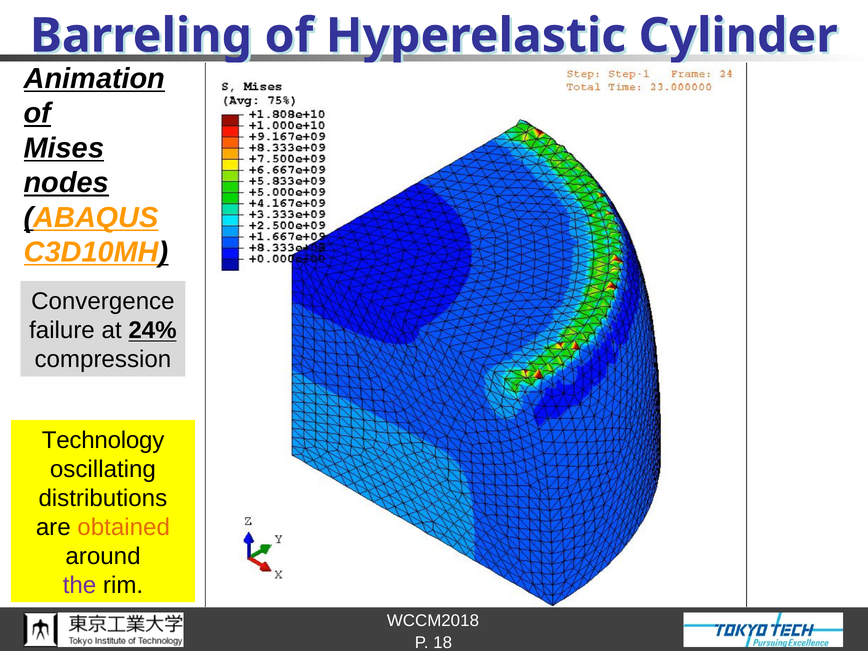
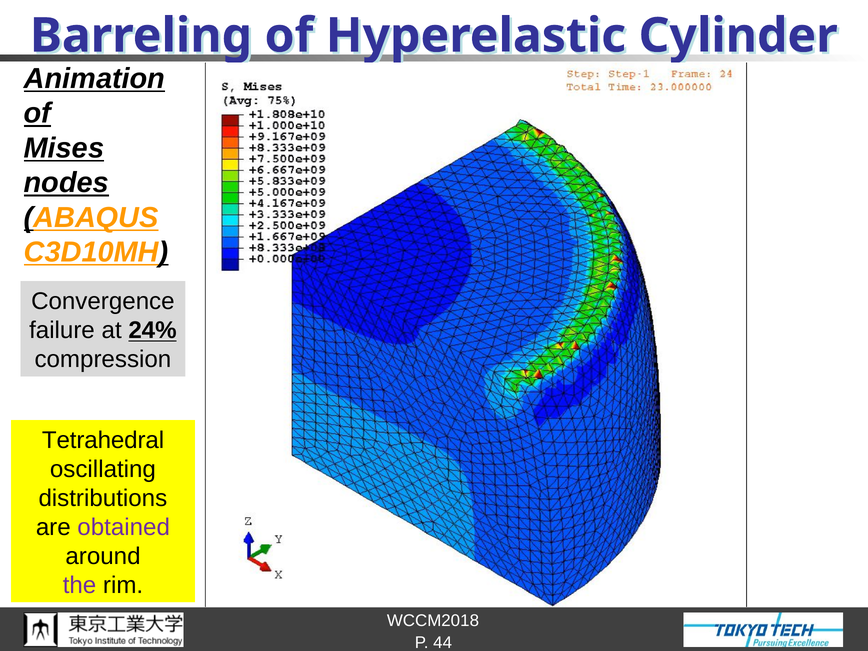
Technology: Technology -> Tetrahedral
obtained colour: orange -> purple
18: 18 -> 44
